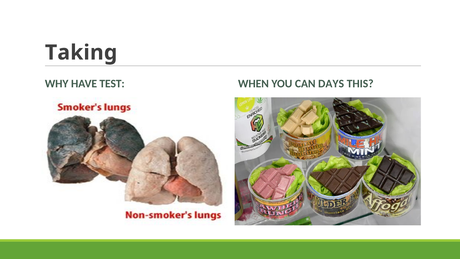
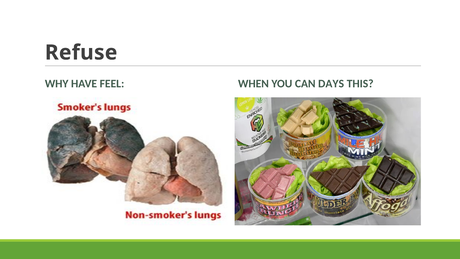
Taking: Taking -> Refuse
TEST: TEST -> FEEL
